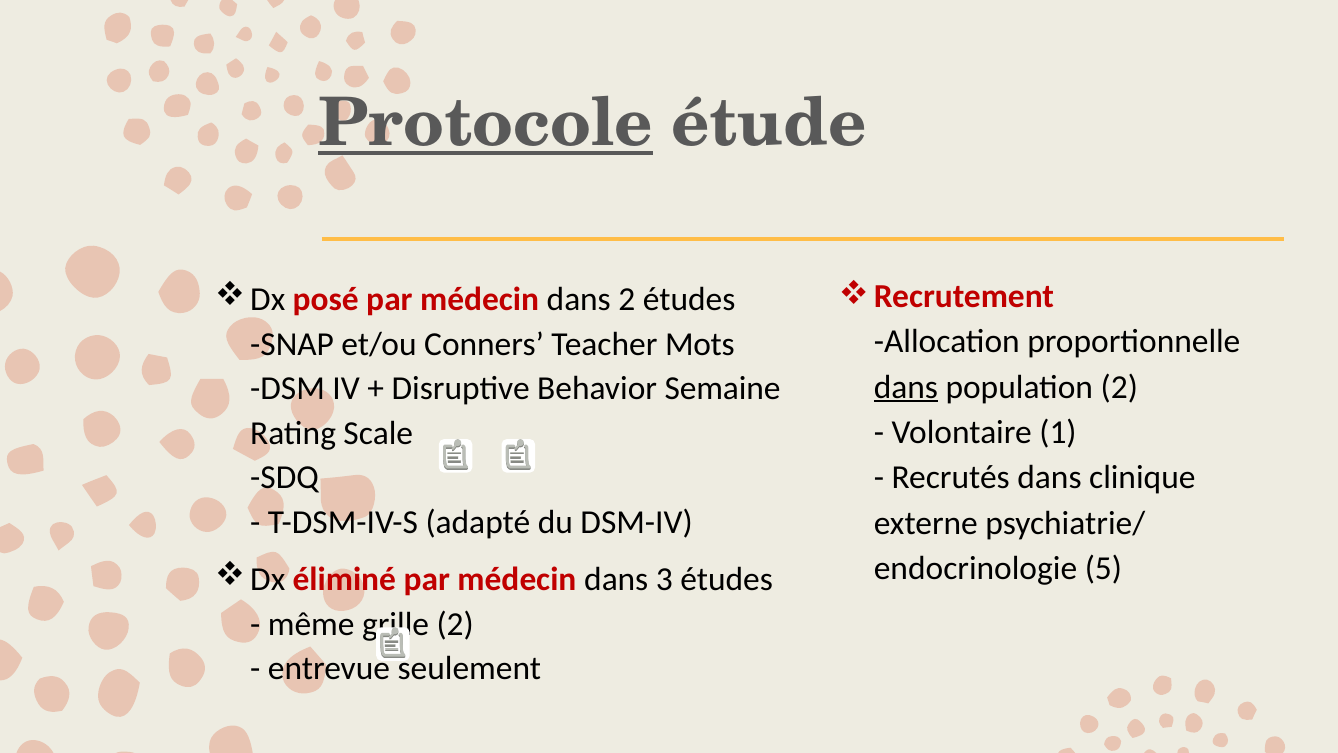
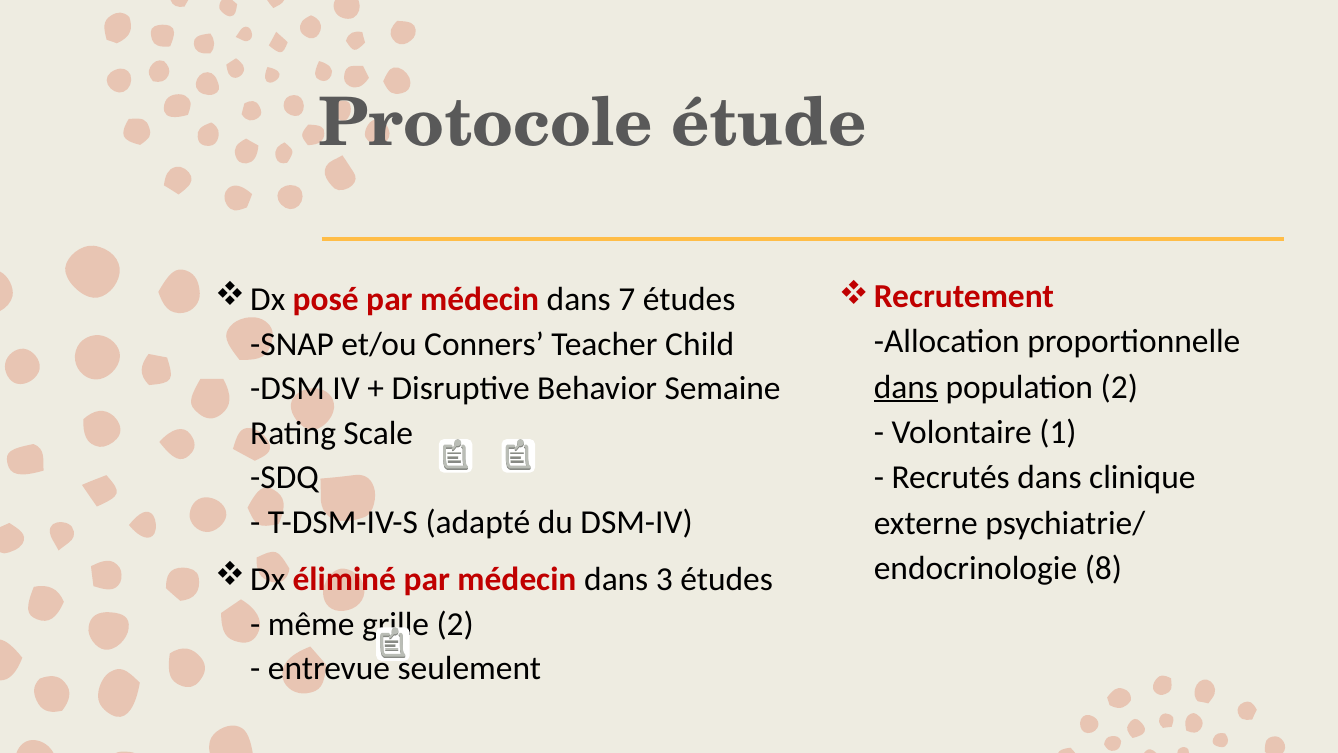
Protocole underline: present -> none
dans 2: 2 -> 7
Mots: Mots -> Child
5: 5 -> 8
